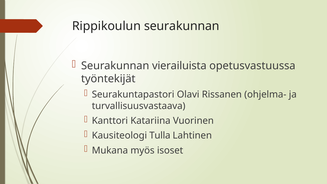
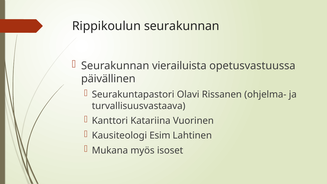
työntekijät: työntekijät -> päivällinen
Tulla: Tulla -> Esim
